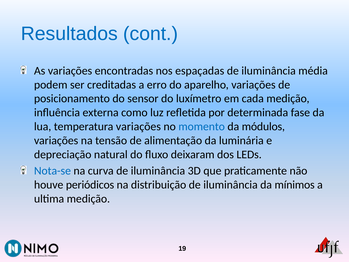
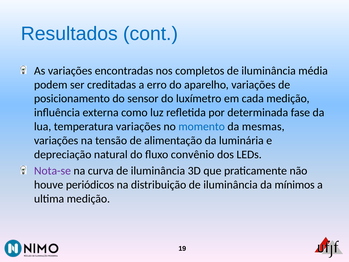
espaçadas: espaçadas -> completos
módulos: módulos -> mesmas
deixaram: deixaram -> convênio
Nota-se colour: blue -> purple
